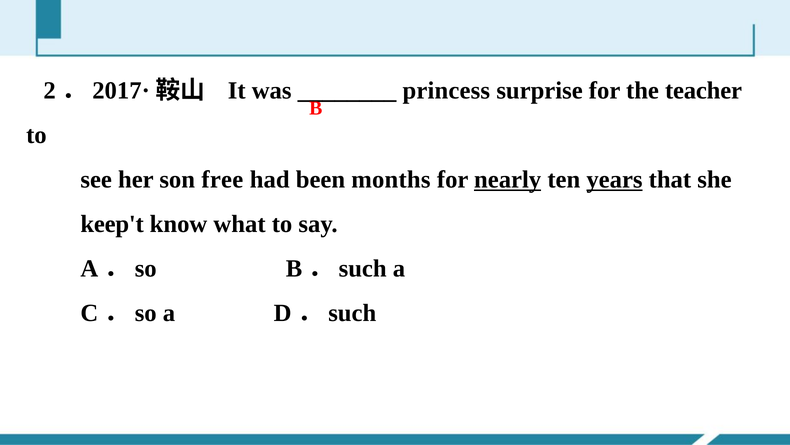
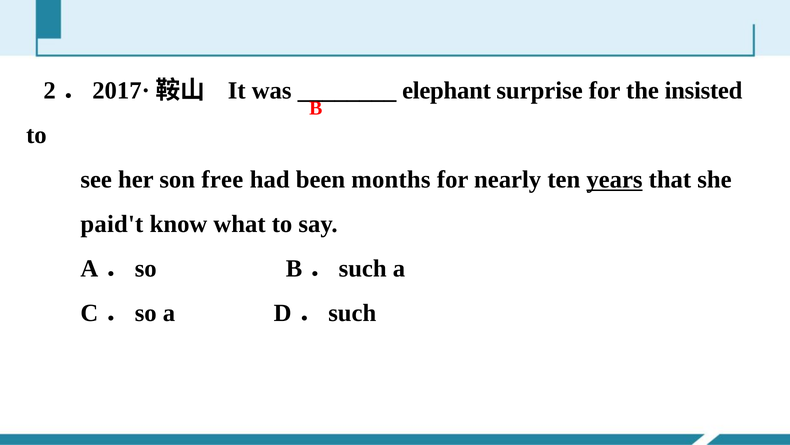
princess: princess -> elephant
teacher: teacher -> insisted
nearly underline: present -> none
keep't: keep't -> paid't
